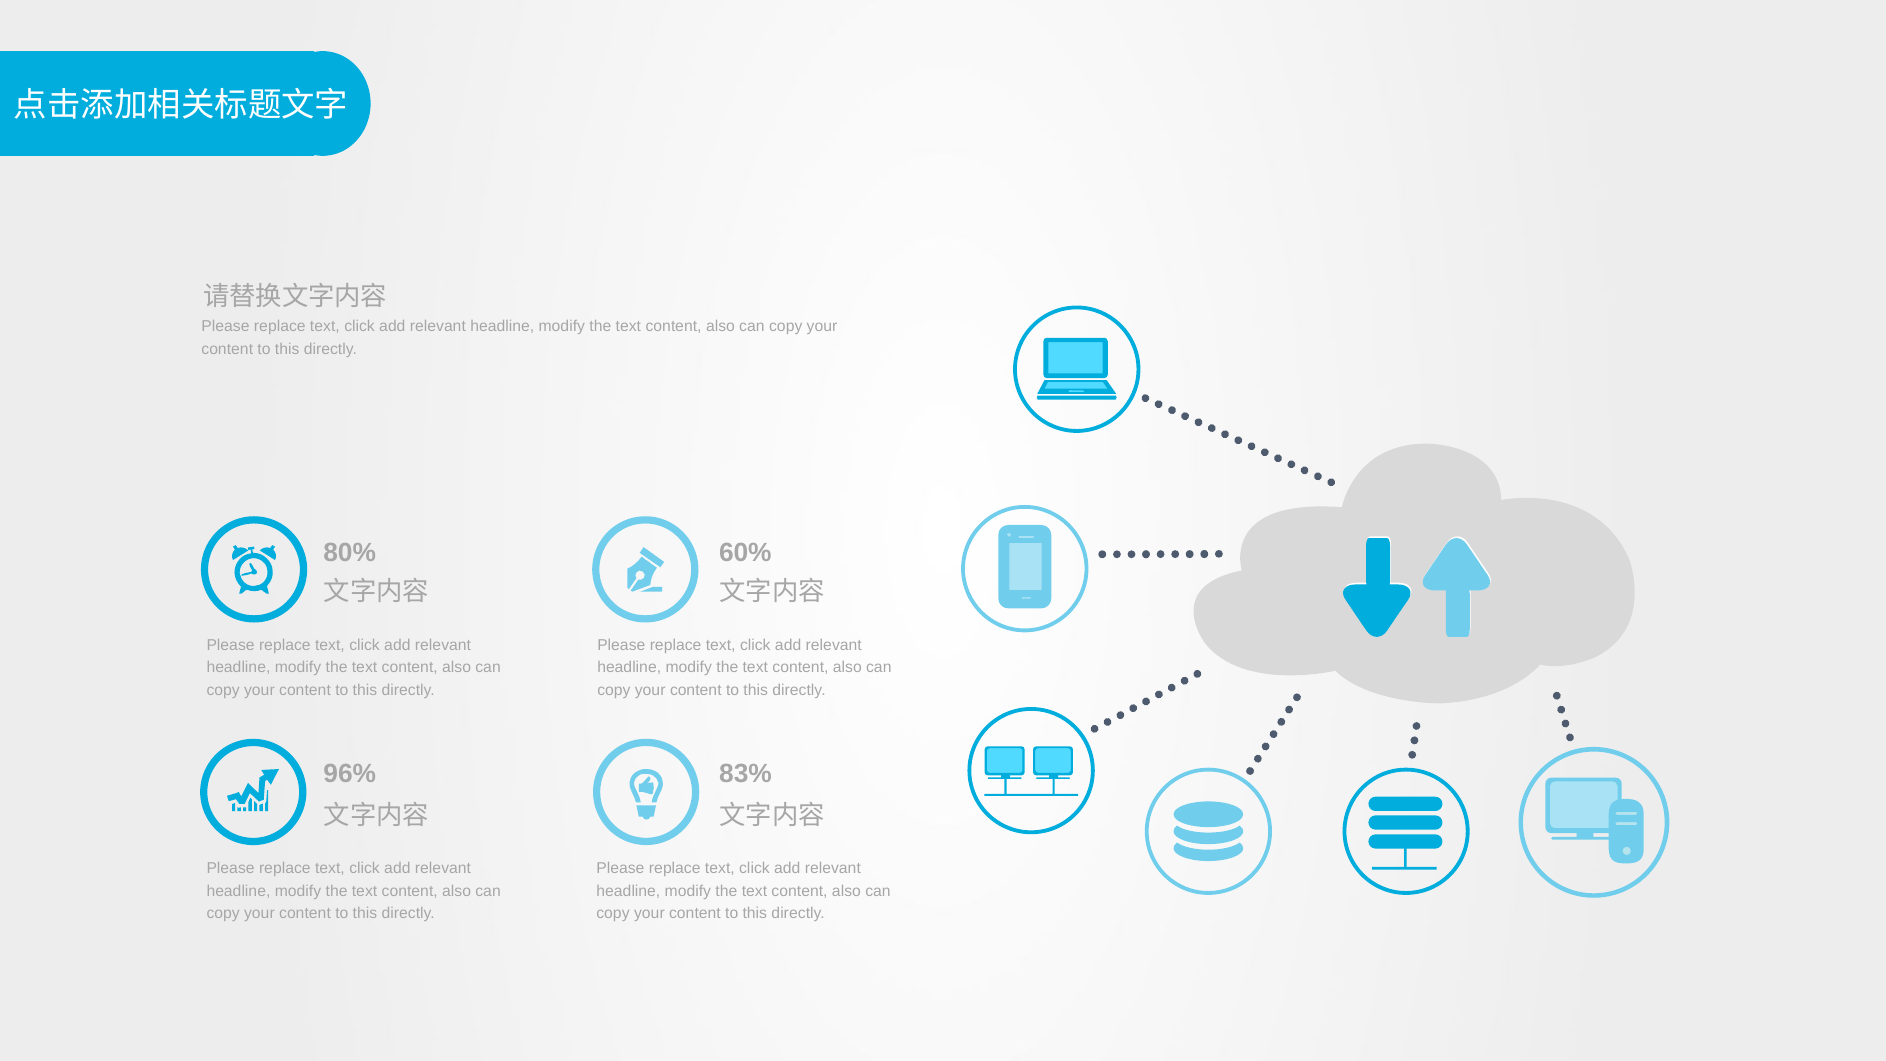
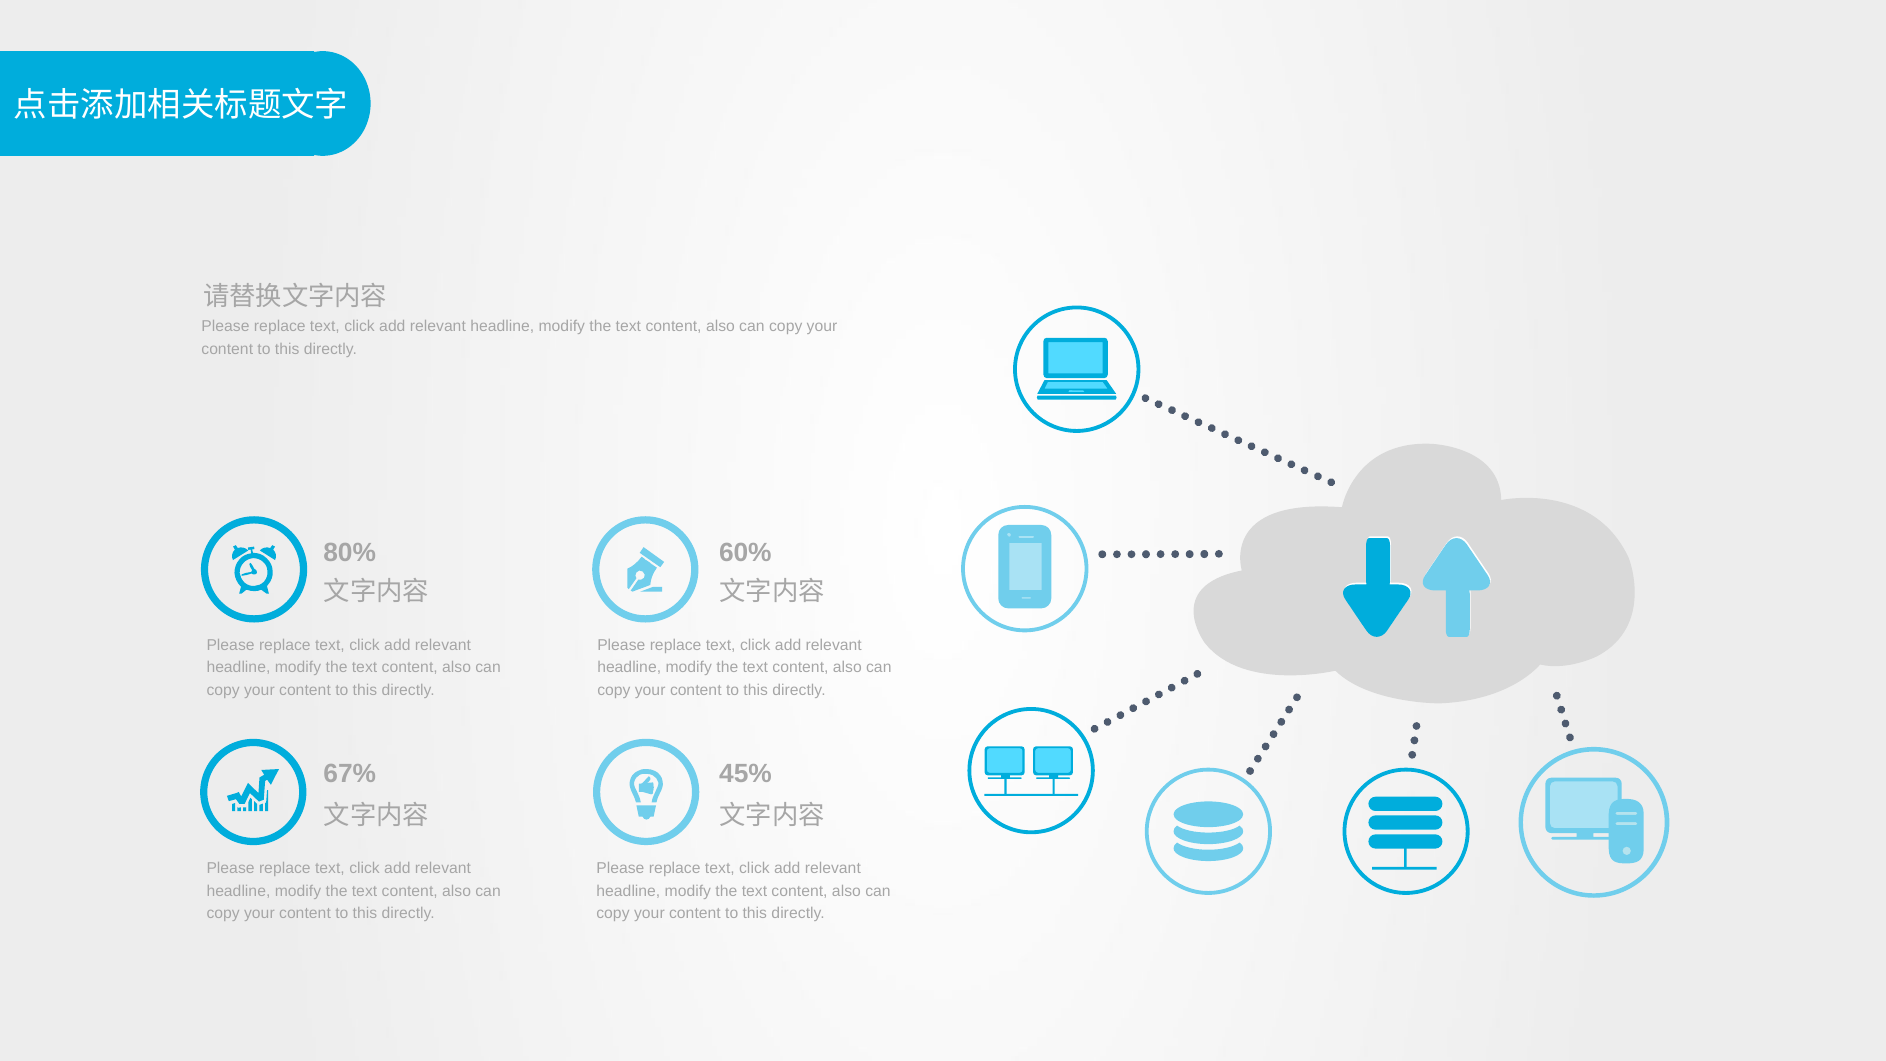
96%: 96% -> 67%
83%: 83% -> 45%
